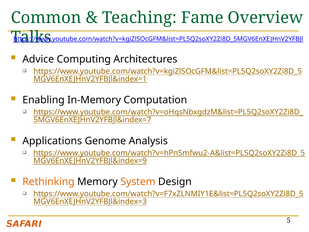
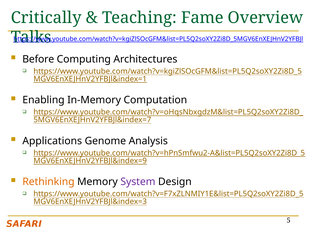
Common: Common -> Critically
Advice: Advice -> Before
System colour: orange -> purple
